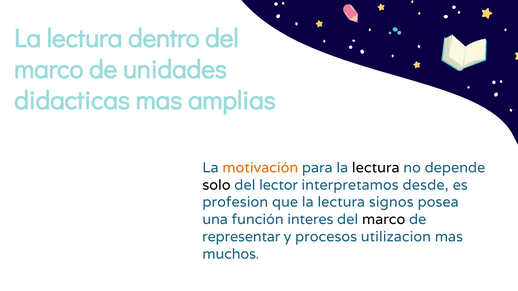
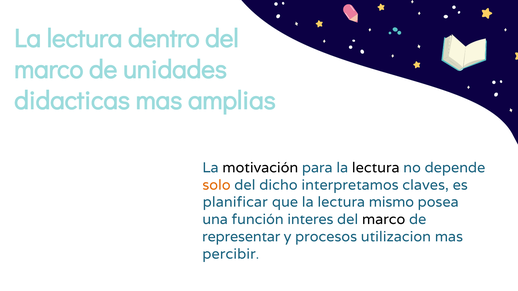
motivación colour: orange -> black
solo colour: black -> orange
lector: lector -> dicho
desde: desde -> claves
profesion: profesion -> planificar
signos: signos -> mismo
muchos: muchos -> percibir
